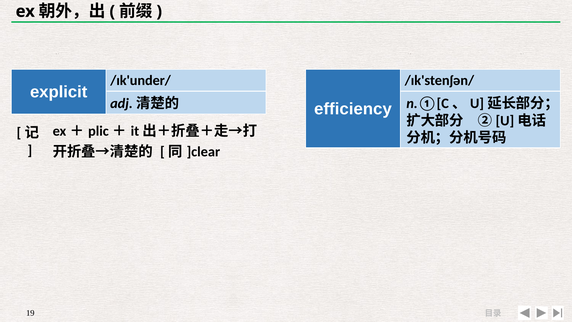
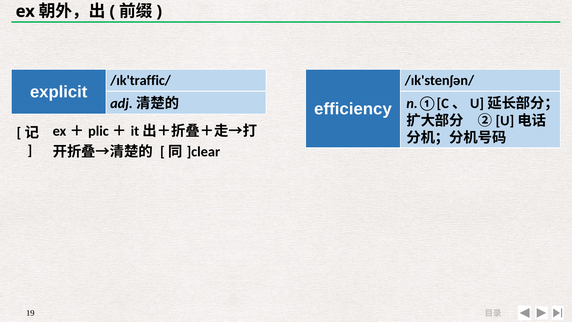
/ɪk'under/: /ɪk'under/ -> /ɪk'traffic/
